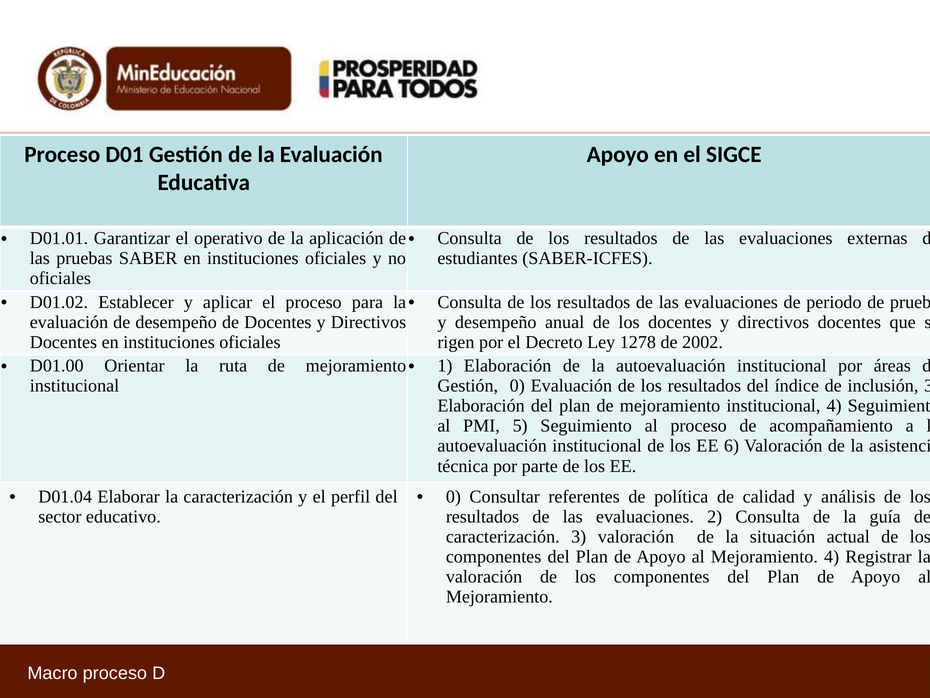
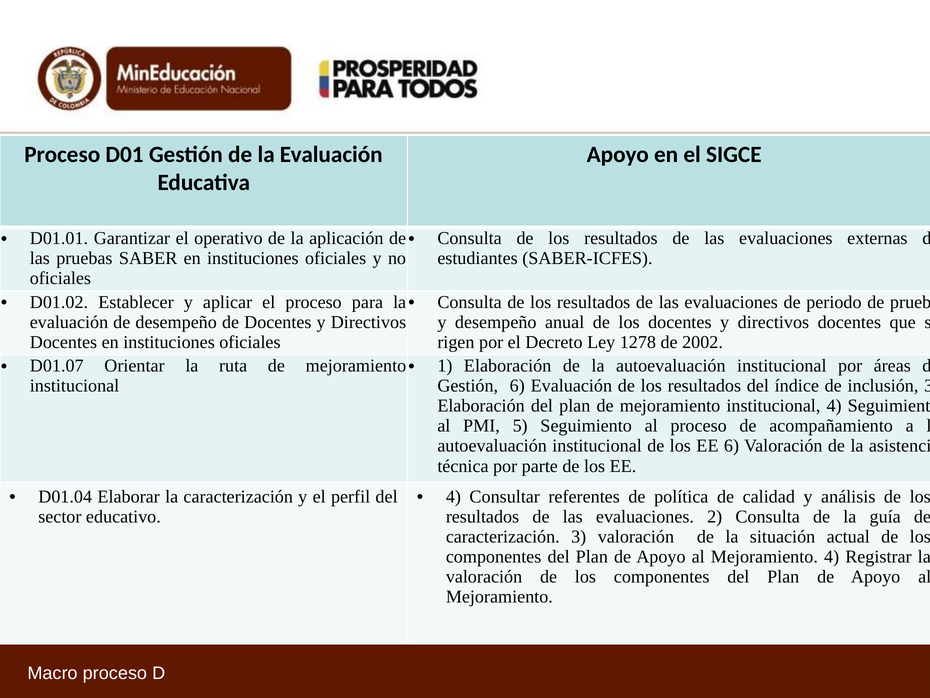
D01.00: D01.00 -> D01.07
Gestión 0: 0 -> 6
0 at (453, 496): 0 -> 4
